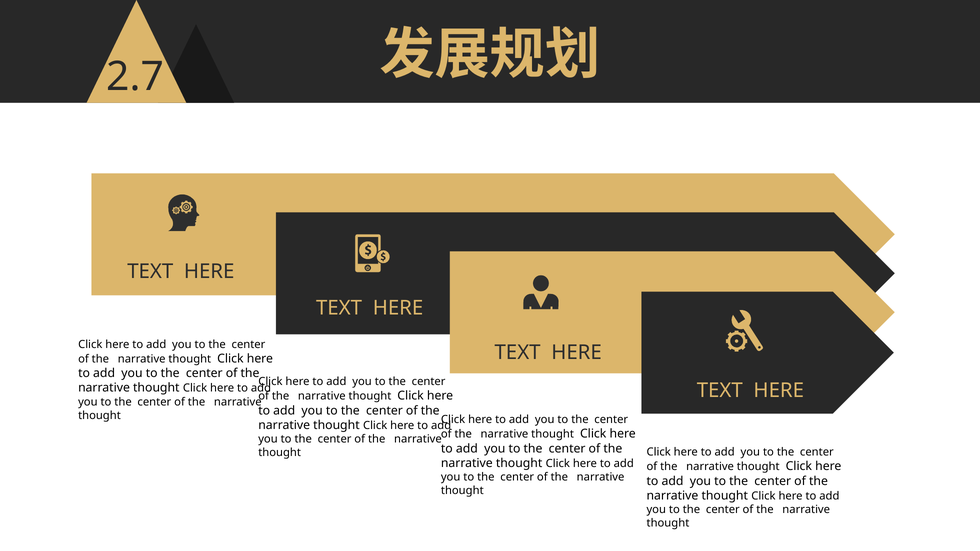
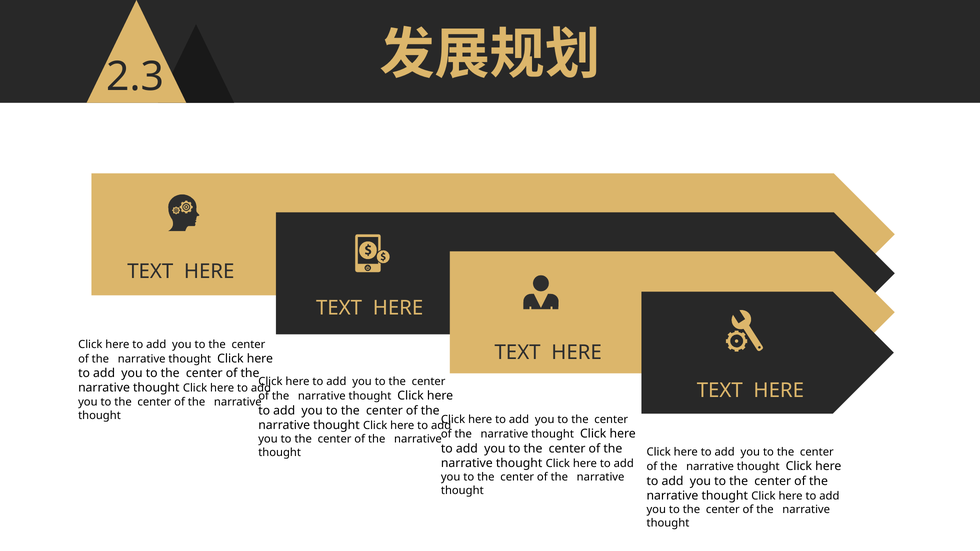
2.7: 2.7 -> 2.3
